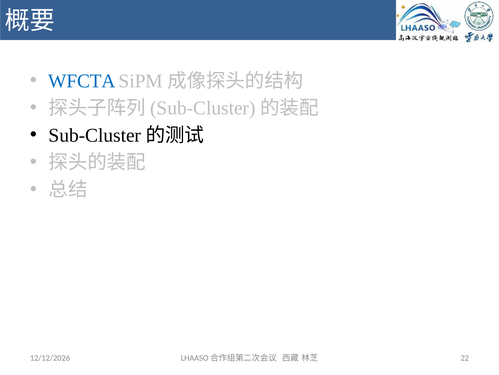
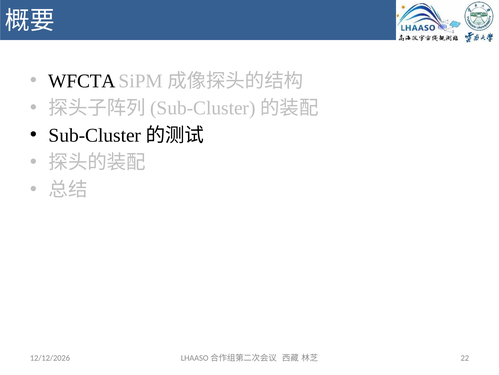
WFCTA colour: blue -> black
